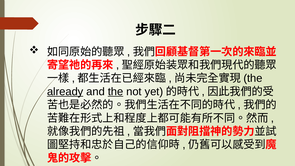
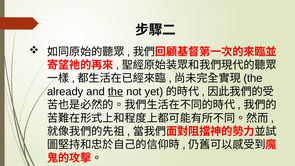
already underline: present -> none
